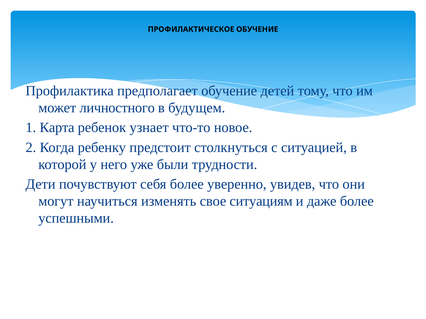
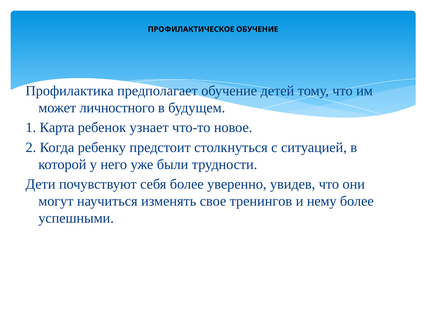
ситуациям: ситуациям -> тренингов
даже: даже -> нему
